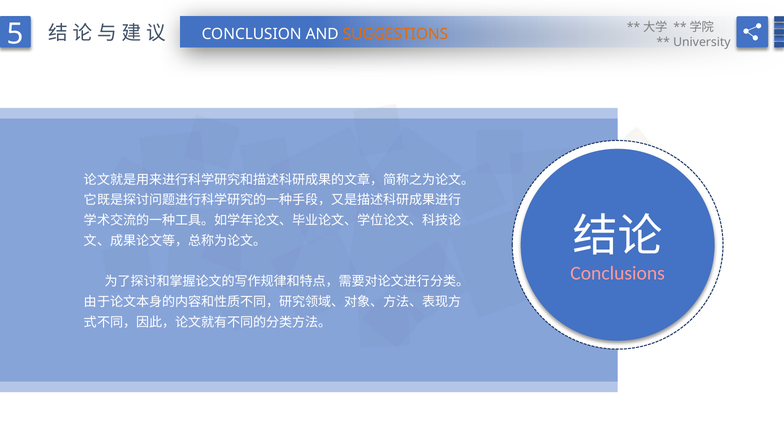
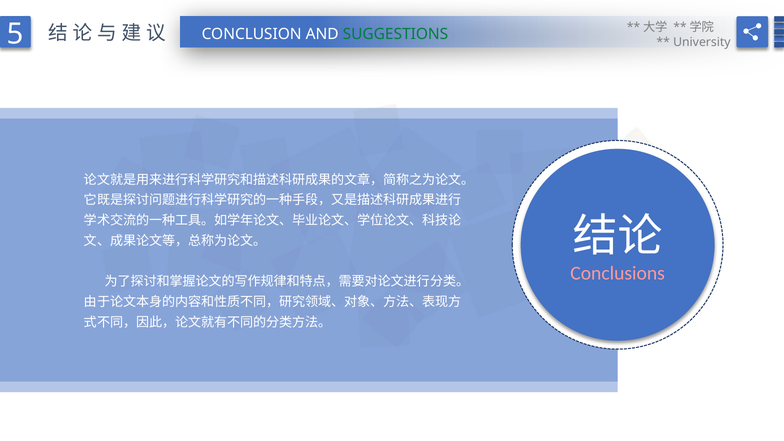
SUGGESTIONS colour: orange -> green
